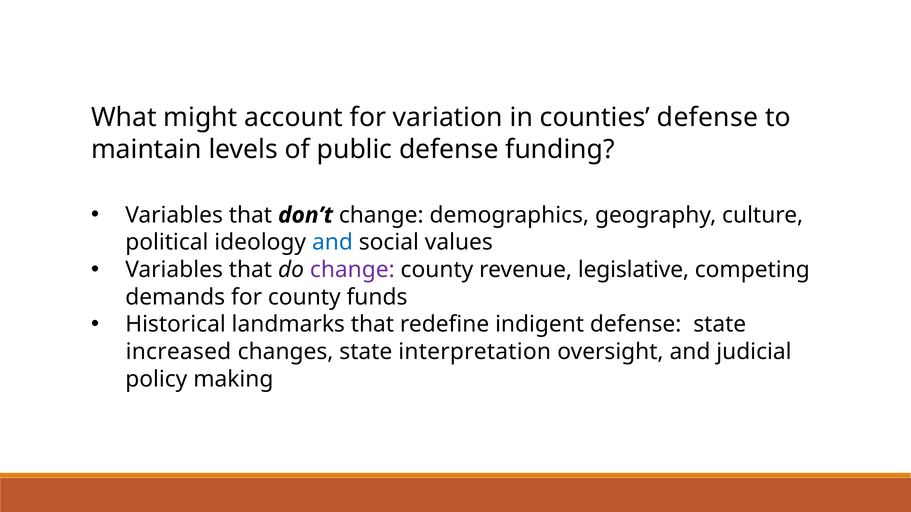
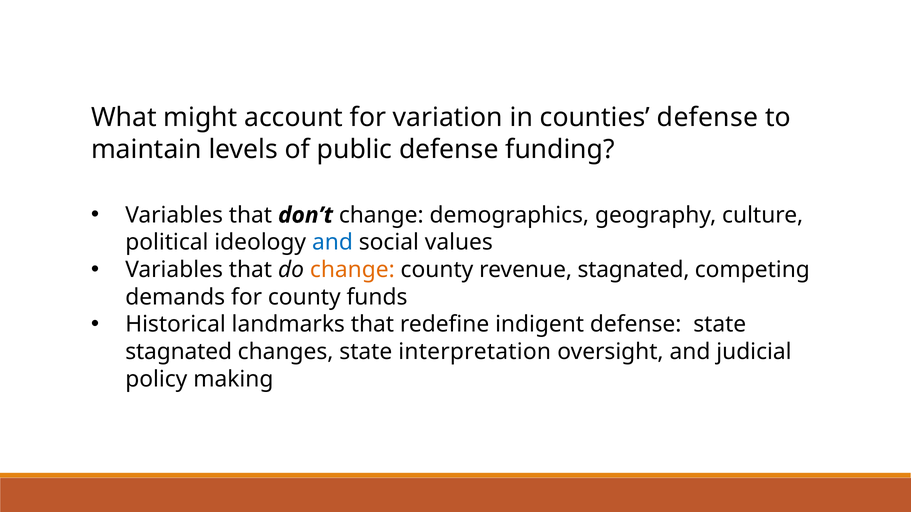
change at (352, 270) colour: purple -> orange
revenue legislative: legislative -> stagnated
increased at (178, 352): increased -> stagnated
